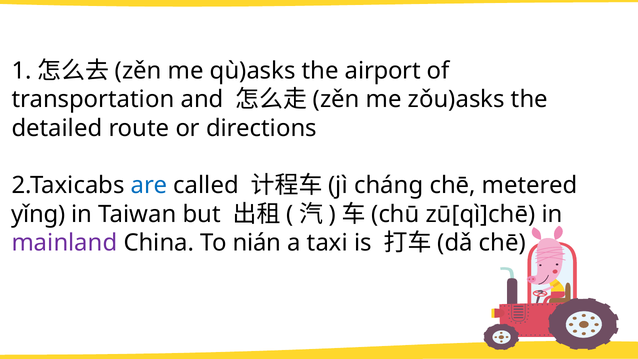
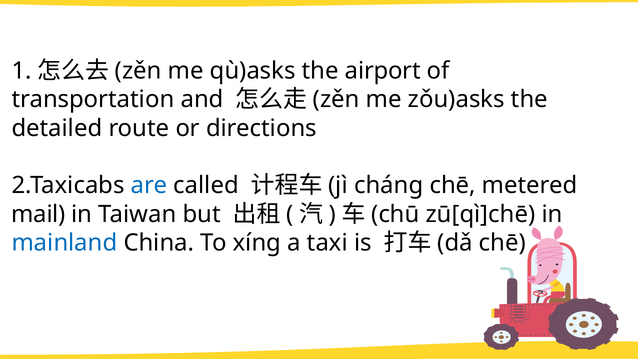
yǐng: yǐng -> mail
mainland colour: purple -> blue
nián: nián -> xíng
